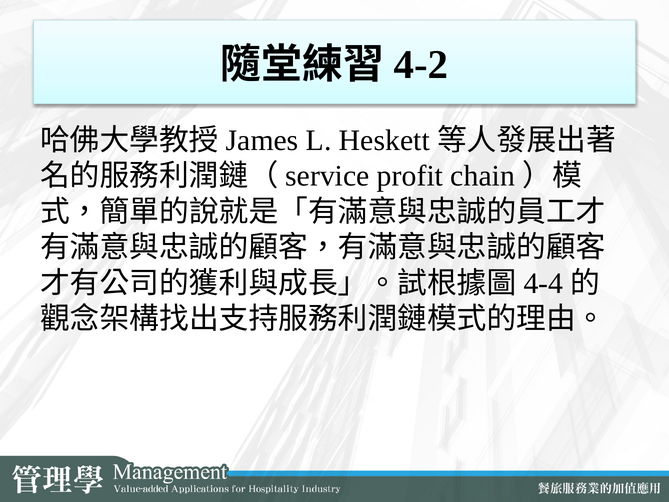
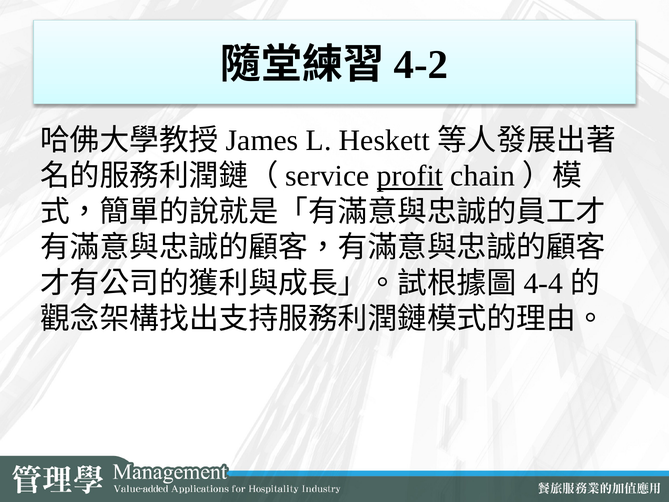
profit underline: none -> present
